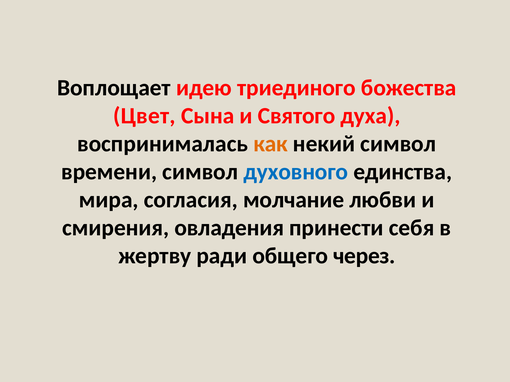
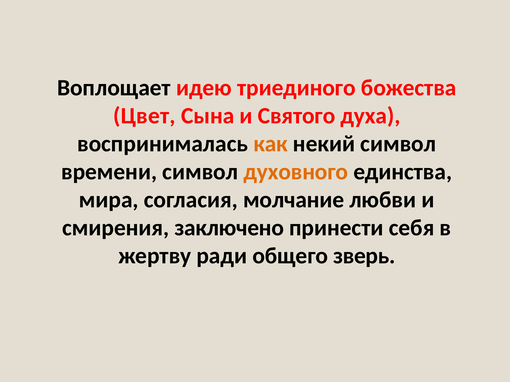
духовного colour: blue -> orange
овладения: овладения -> заключено
через: через -> зверь
